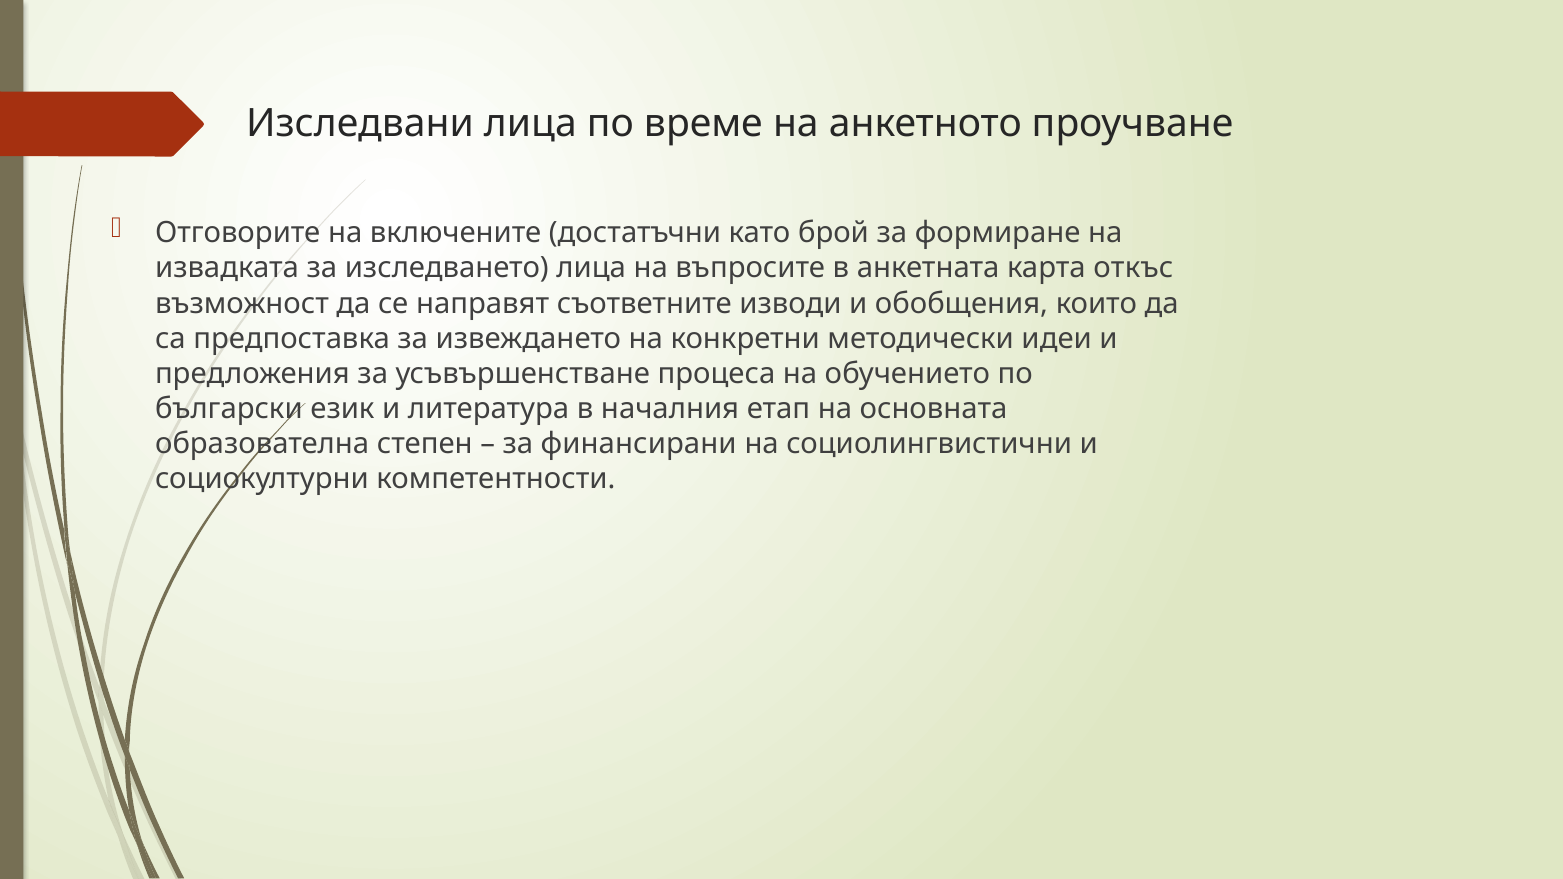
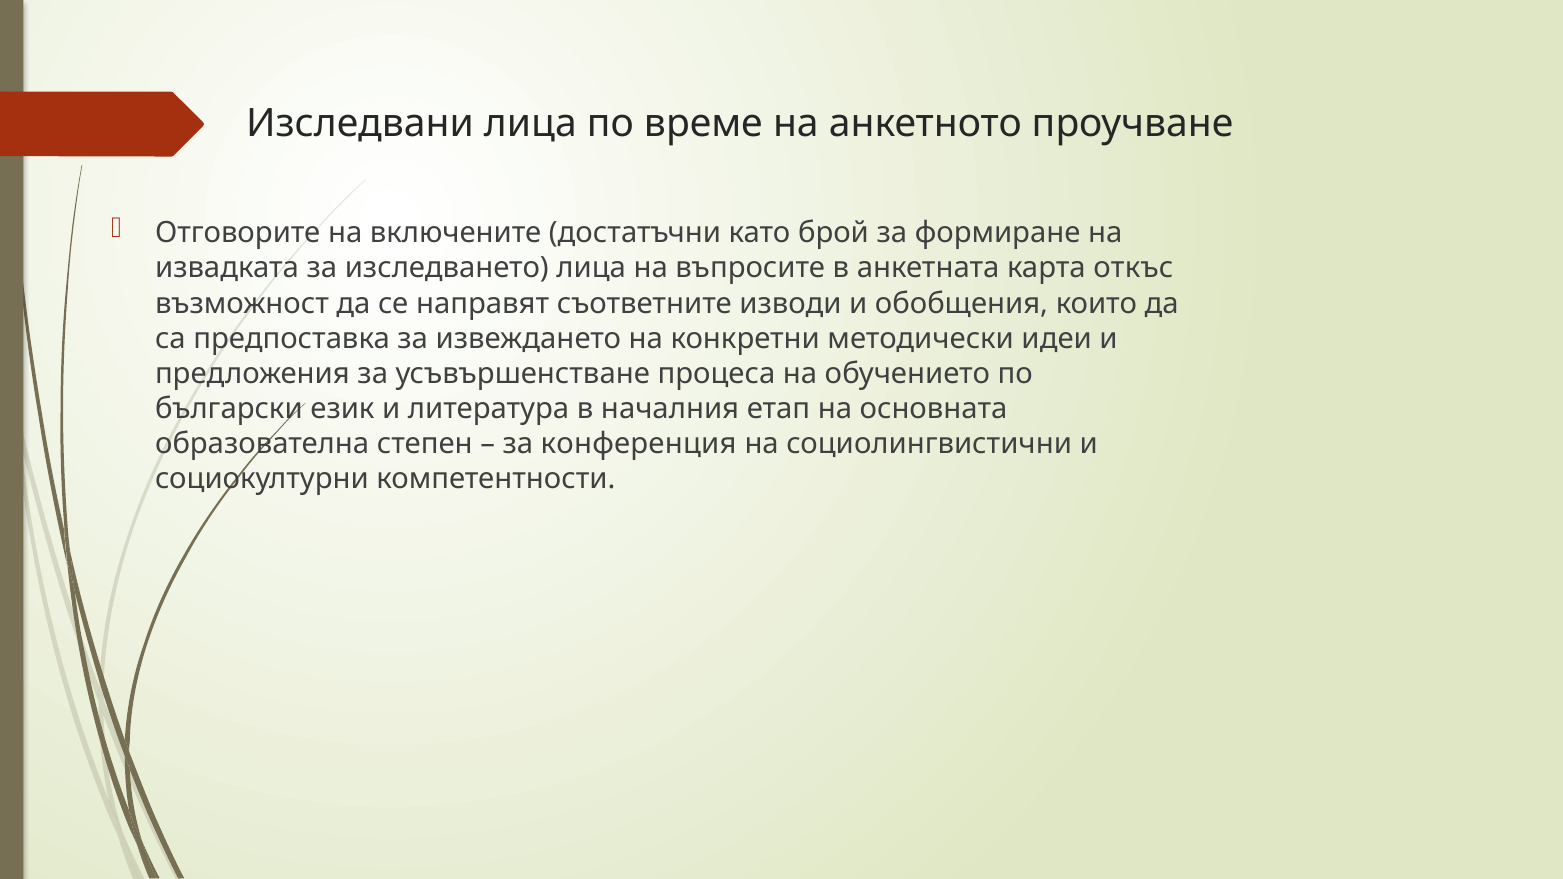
финансирани: финансирани -> конференция
